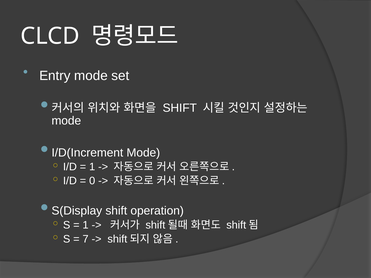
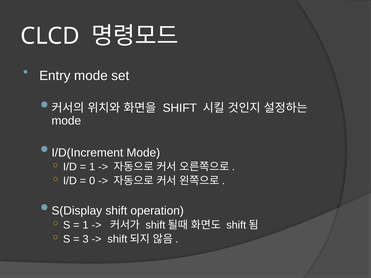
7: 7 -> 3
